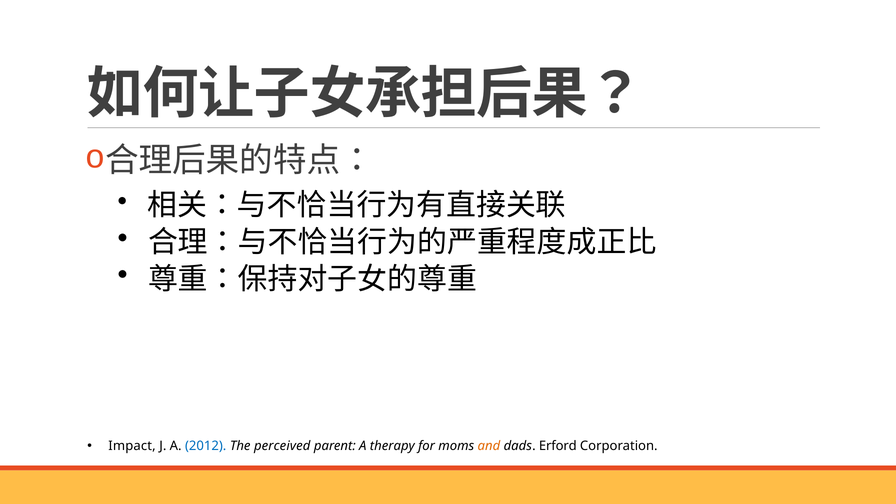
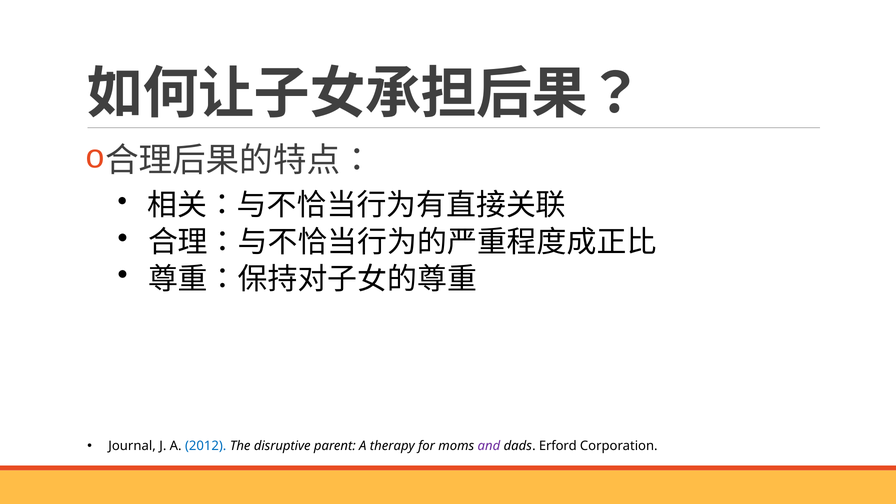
Impact: Impact -> Journal
perceived: perceived -> disruptive
and colour: orange -> purple
